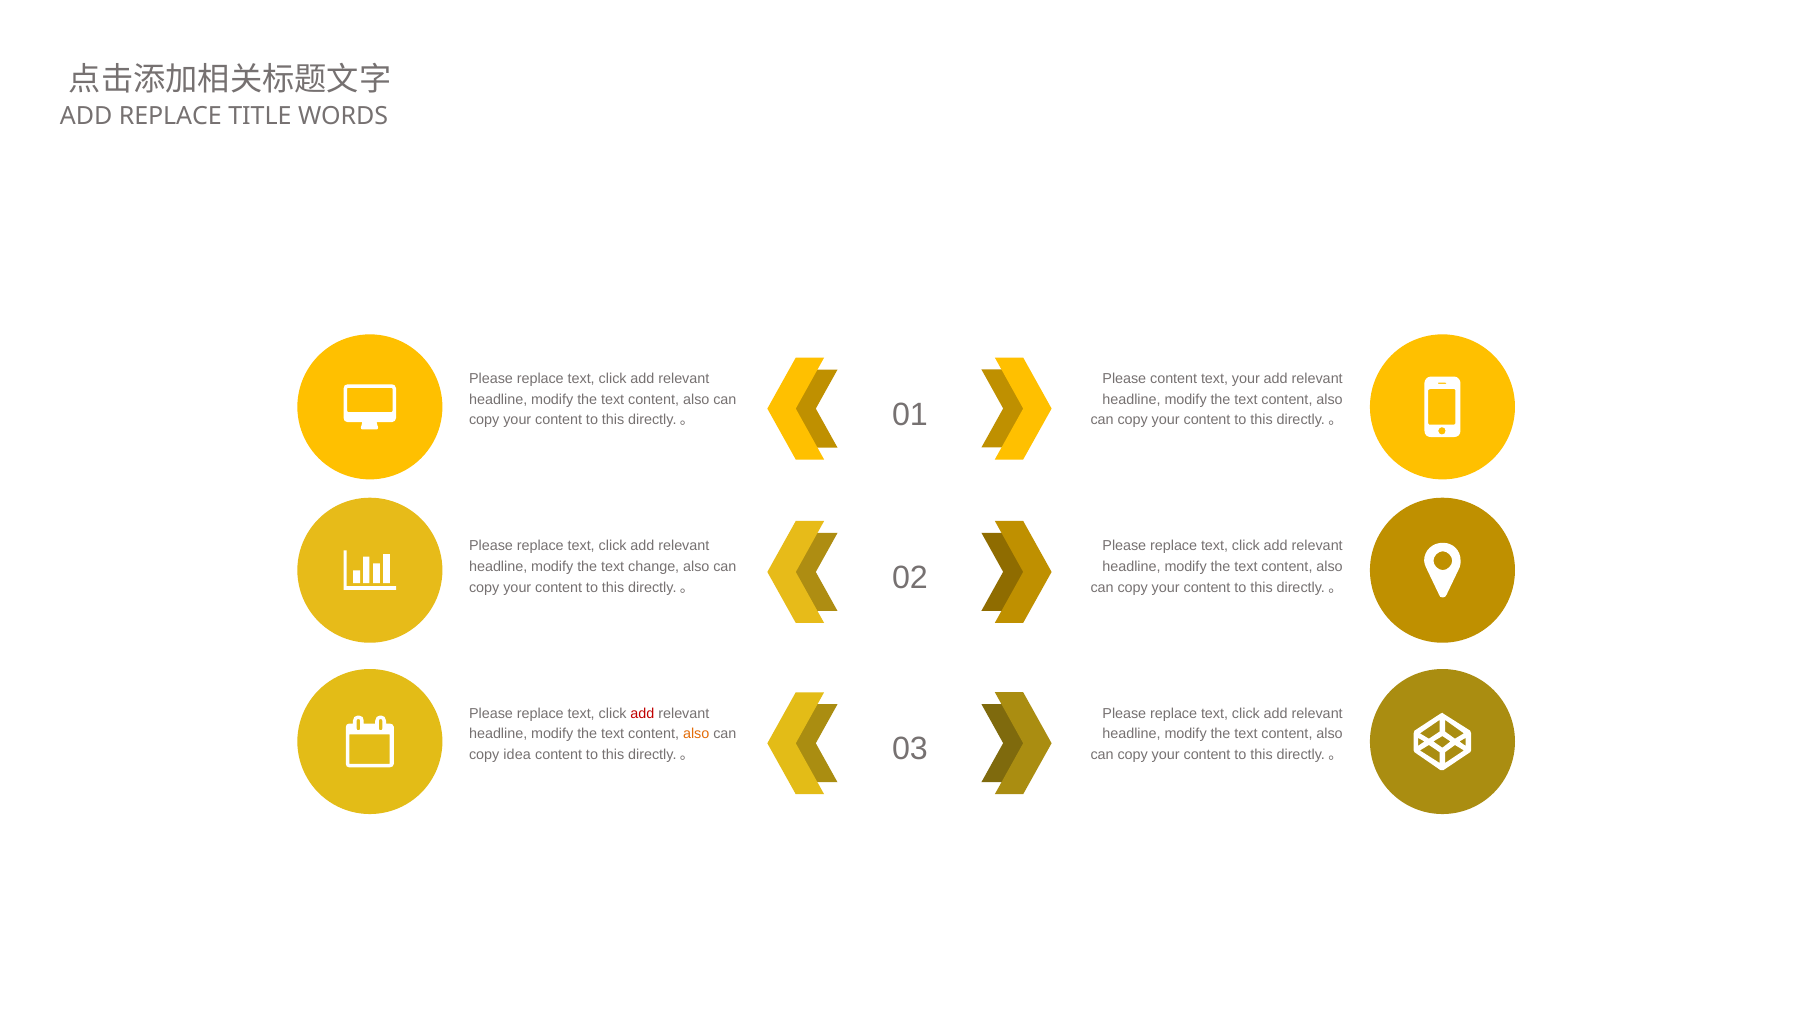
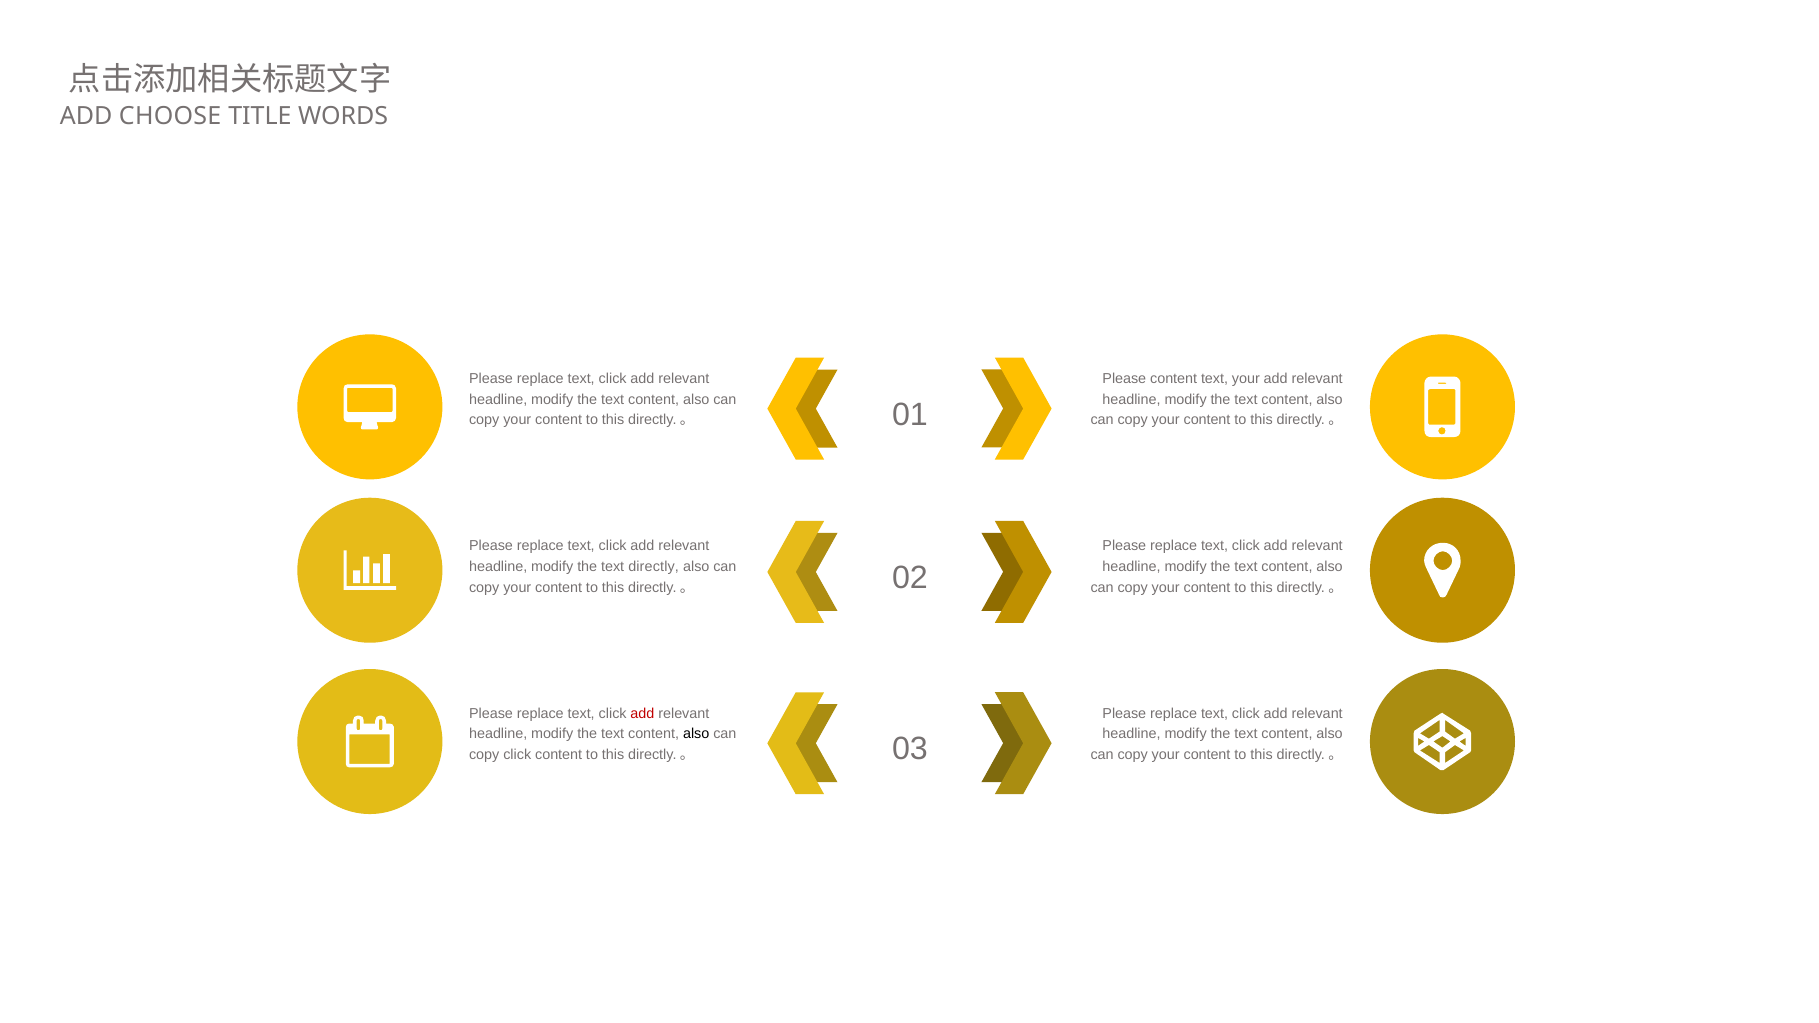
ADD REPLACE: REPLACE -> CHOOSE
change: change -> directly
also at (696, 734) colour: orange -> black
copy idea: idea -> click
